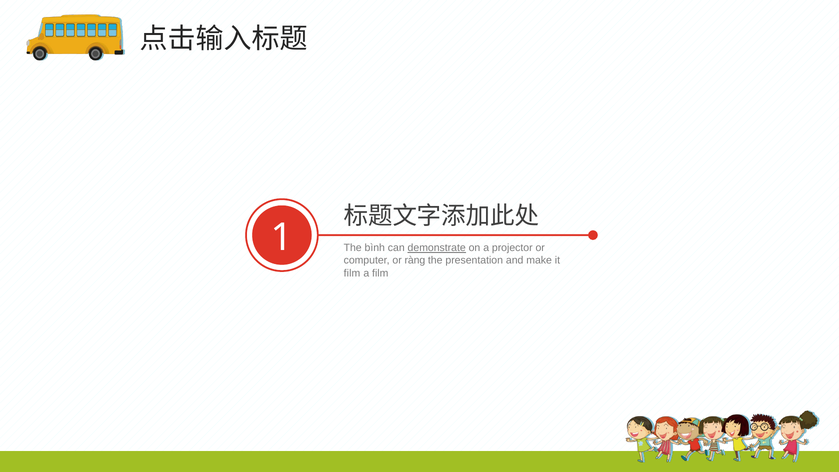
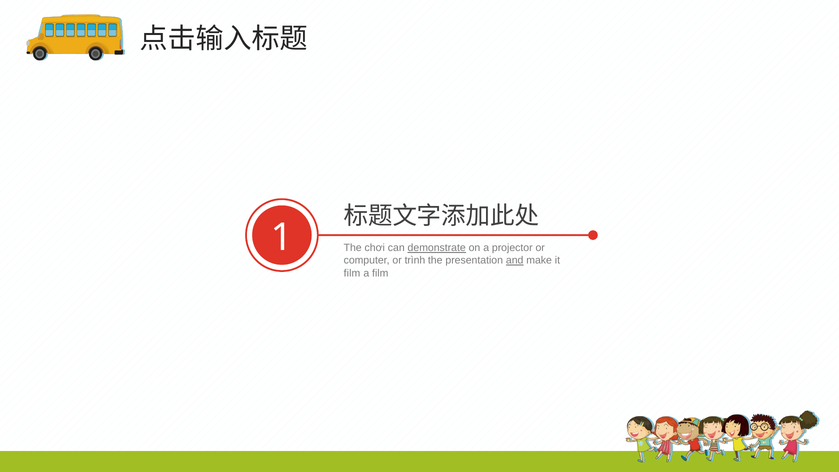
bình: bình -> chơi
ràng: ràng -> trình
and underline: none -> present
